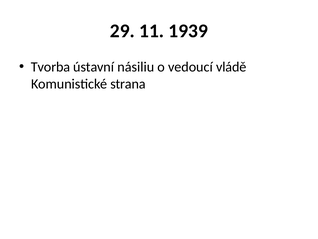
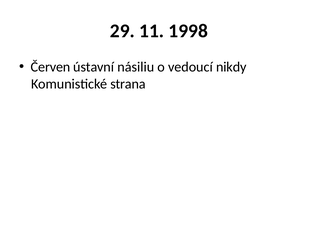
1939: 1939 -> 1998
Tvorba: Tvorba -> Červen
vládě: vládě -> nikdy
